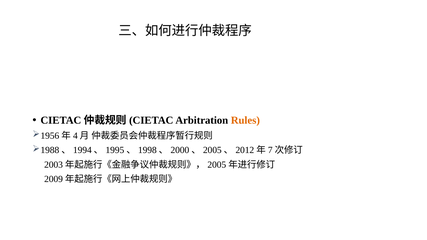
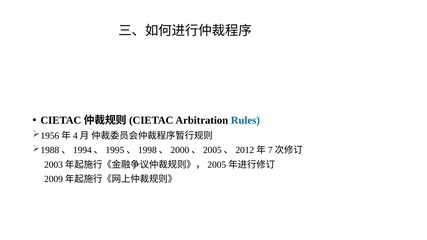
Rules colour: orange -> blue
